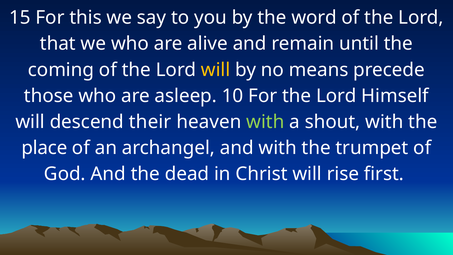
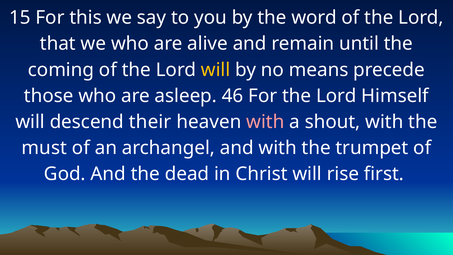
10: 10 -> 46
with at (265, 122) colour: light green -> pink
place: place -> must
